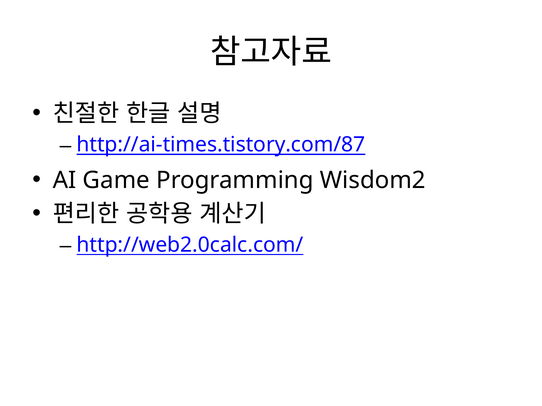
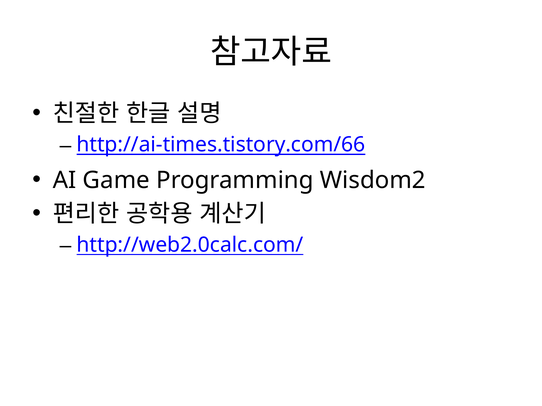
http://ai-times.tistory.com/87: http://ai-times.tistory.com/87 -> http://ai-times.tistory.com/66
